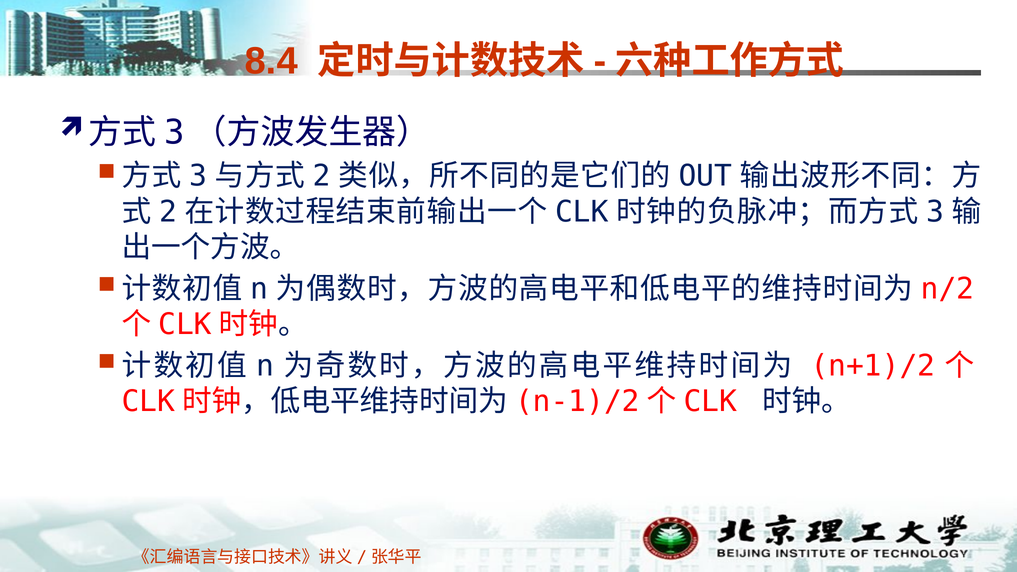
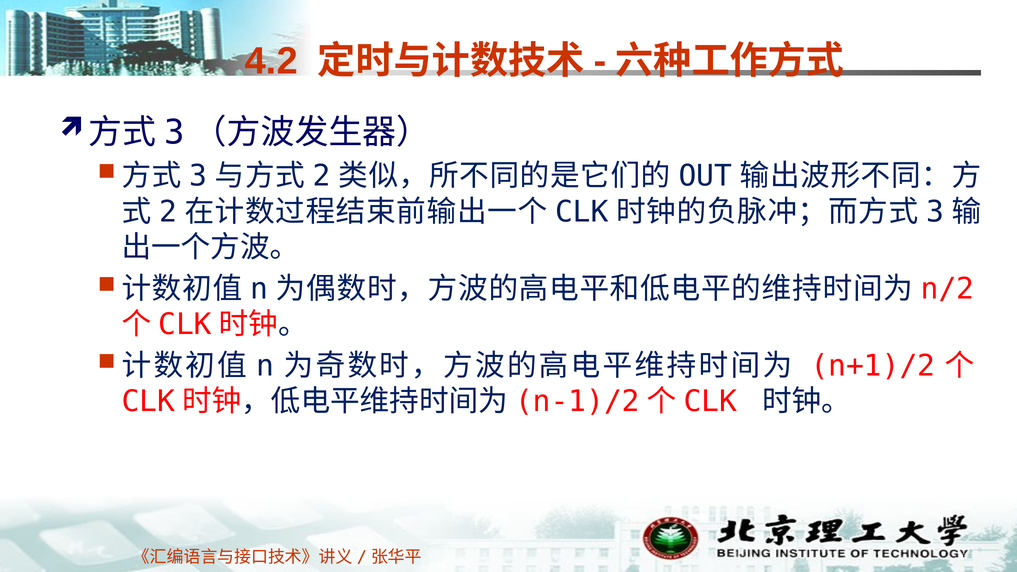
8.4: 8.4 -> 4.2
